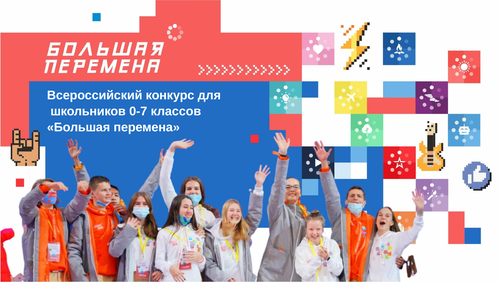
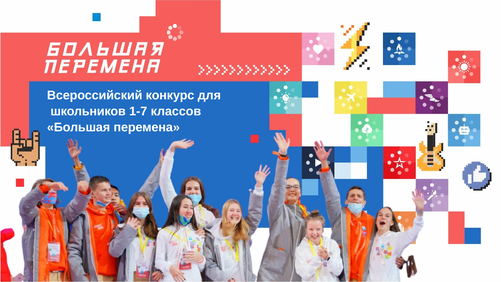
0-7: 0-7 -> 1-7
